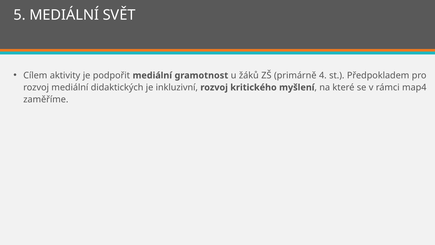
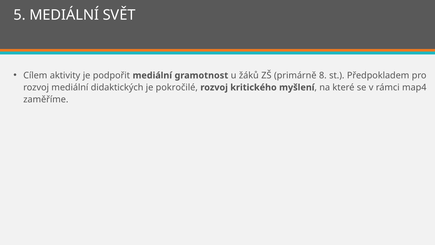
4: 4 -> 8
inkluzivní: inkluzivní -> pokročilé
